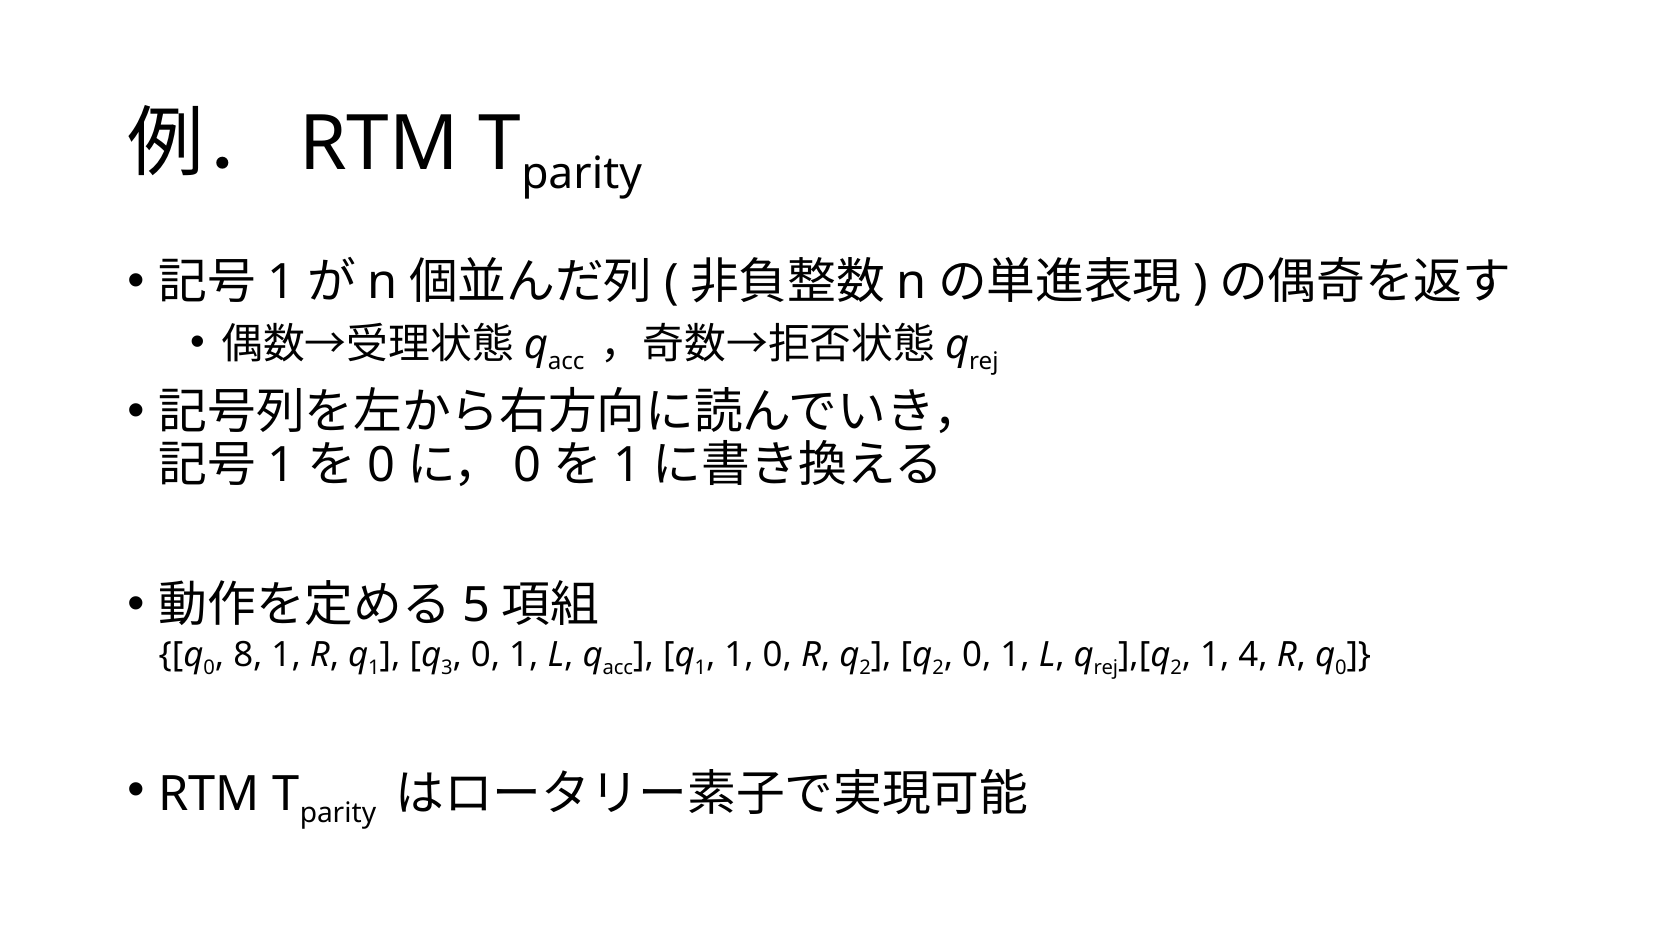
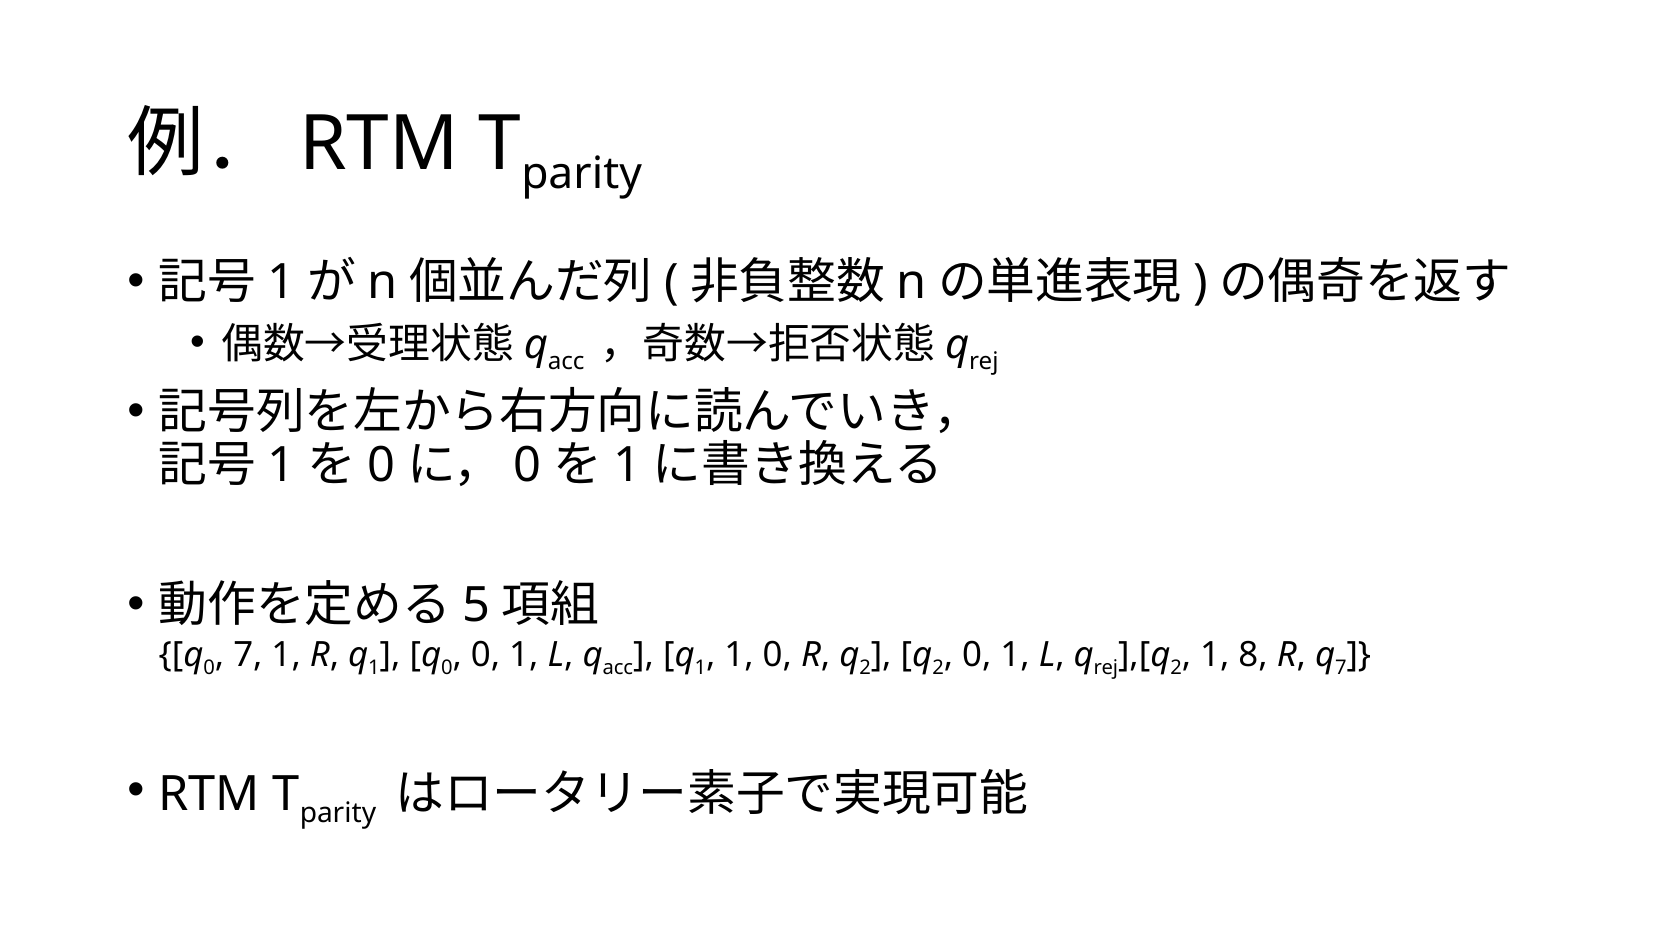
8 at (248, 655): 8 -> 7
3 at (447, 668): 3 -> 0
4: 4 -> 8
0 at (1341, 668): 0 -> 7
